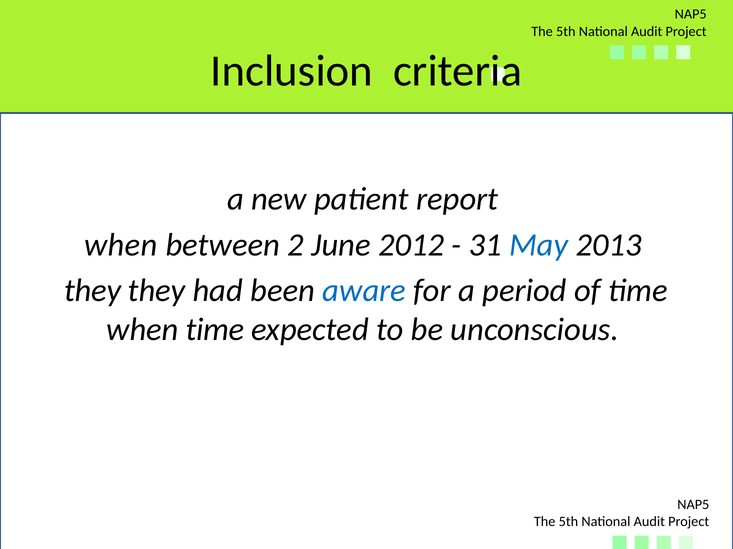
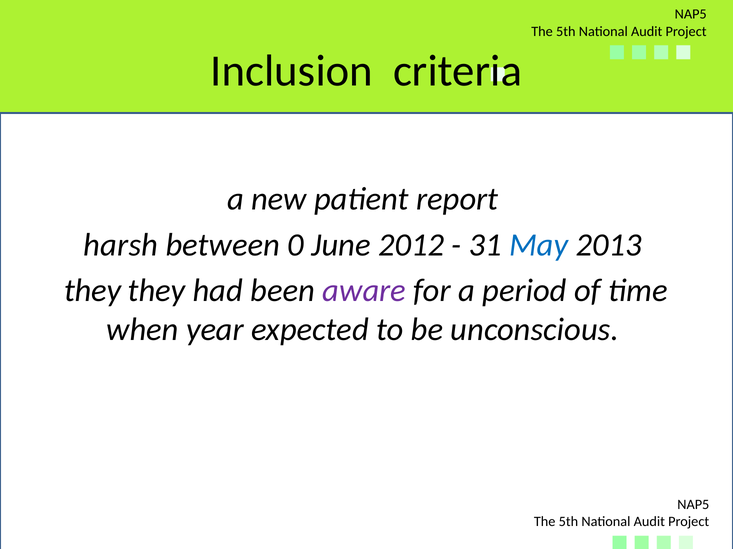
when at (121, 245): when -> harsh
2: 2 -> 0
aware colour: blue -> purple
when time: time -> year
